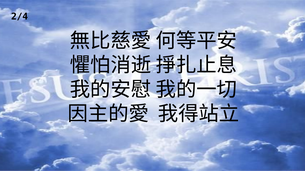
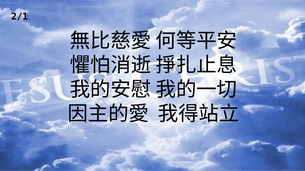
2/4: 2/4 -> 2/1
